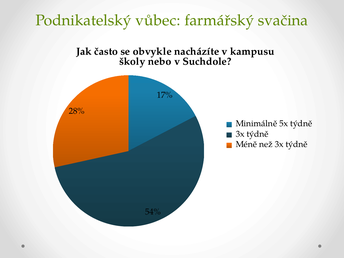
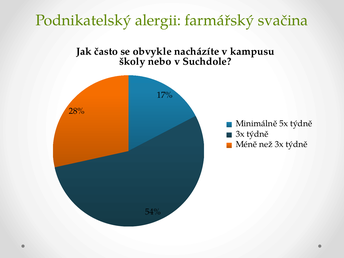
vůbec: vůbec -> alergii
